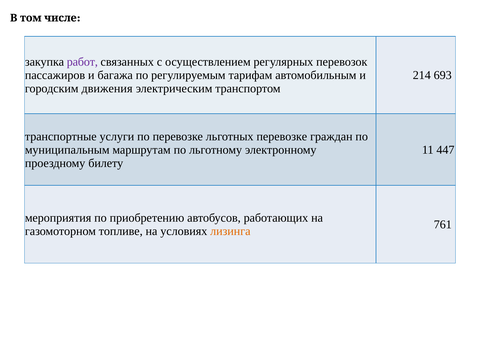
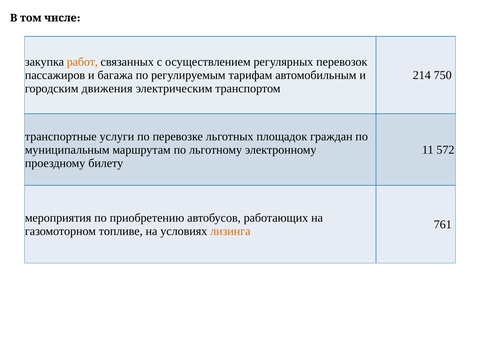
работ colour: purple -> orange
693: 693 -> 750
льготных перевозке: перевозке -> площадок
447: 447 -> 572
